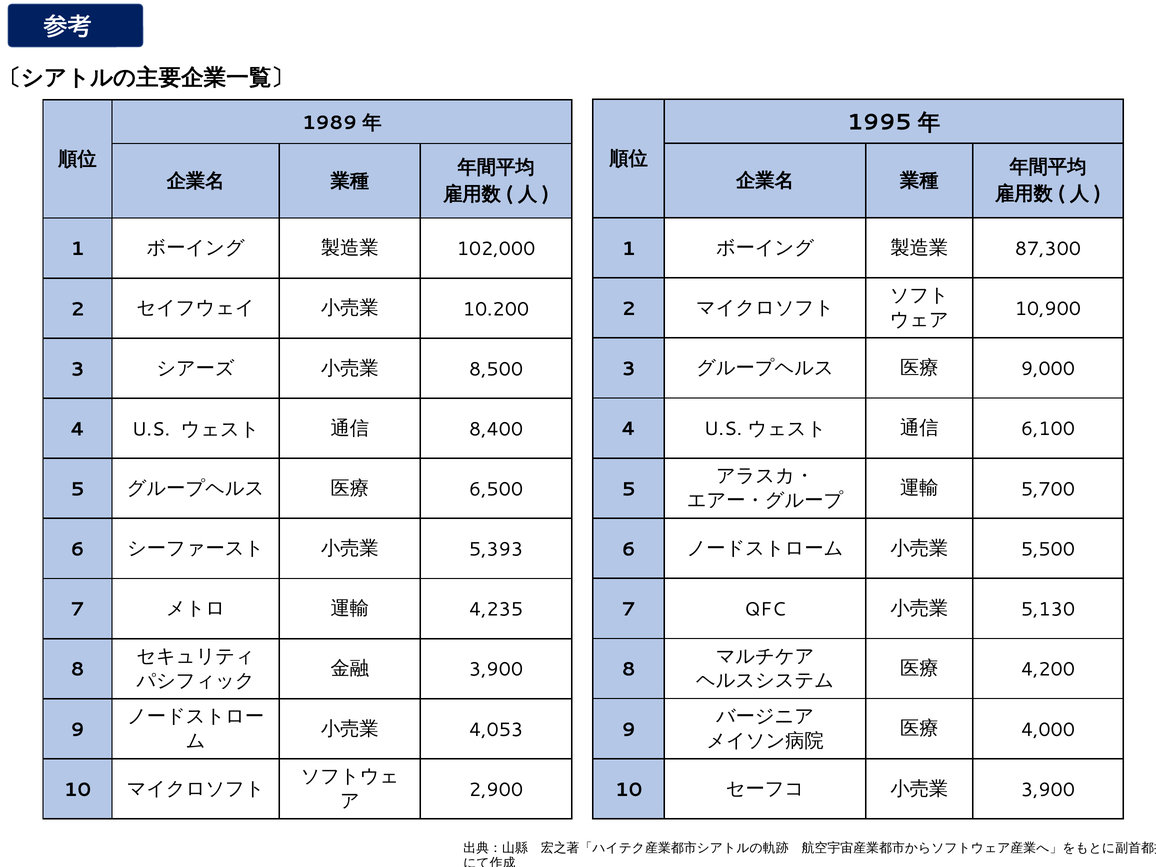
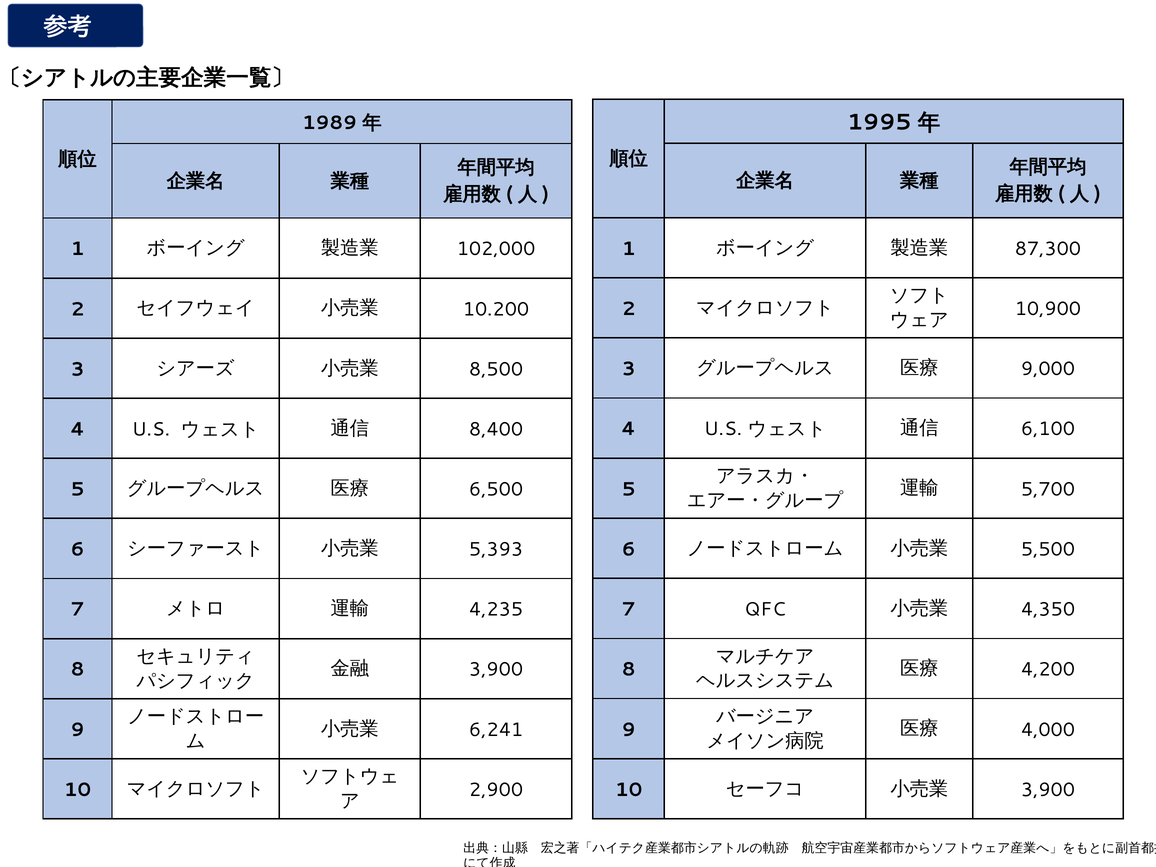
5,130: 5,130 -> 4,350
4,053: 4,053 -> 6,241
